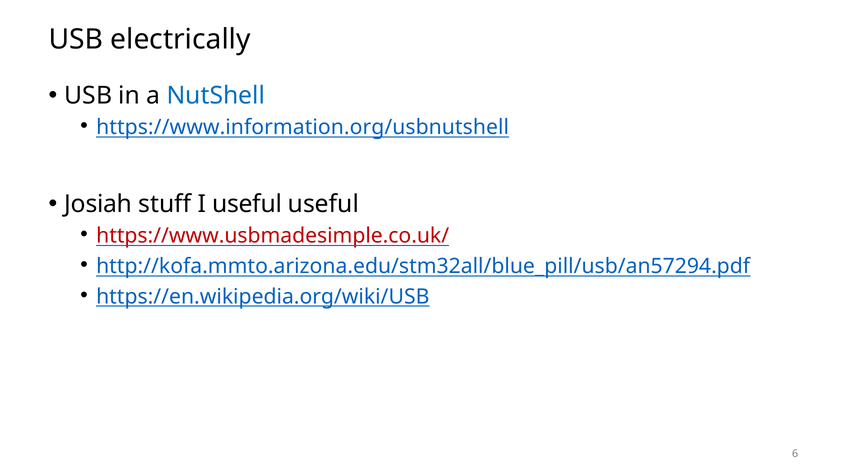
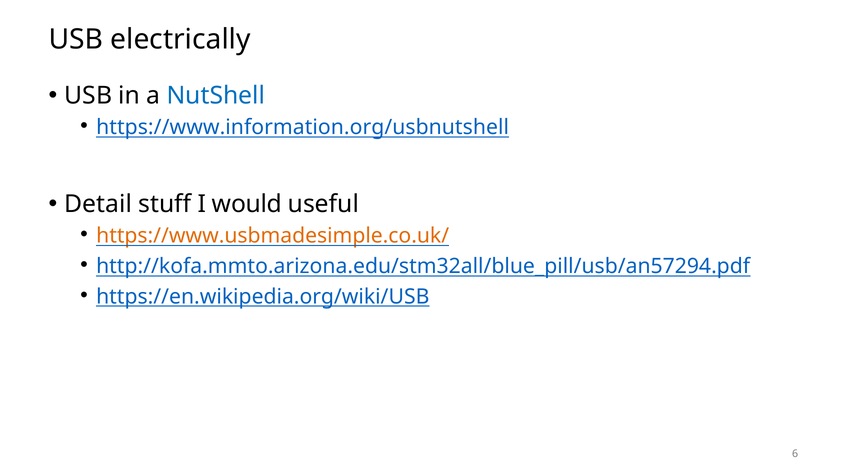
Josiah: Josiah -> Detail
I useful: useful -> would
https://www.usbmadesimple.co.uk/ colour: red -> orange
